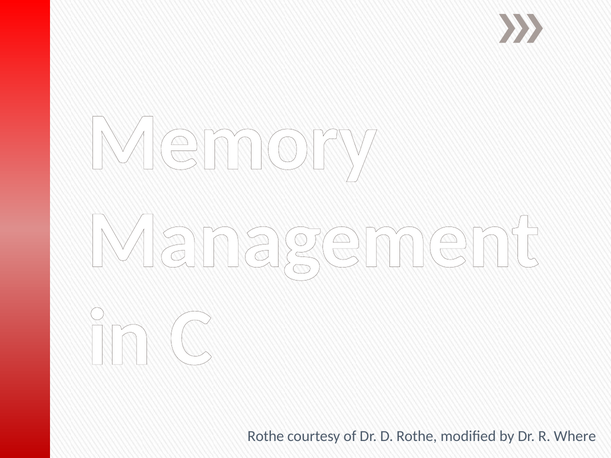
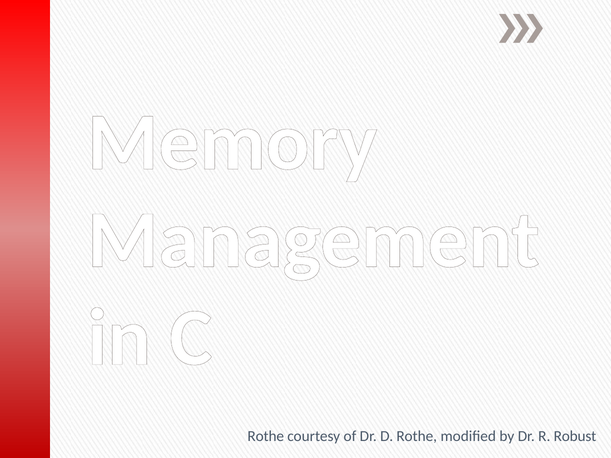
Where: Where -> Robust
